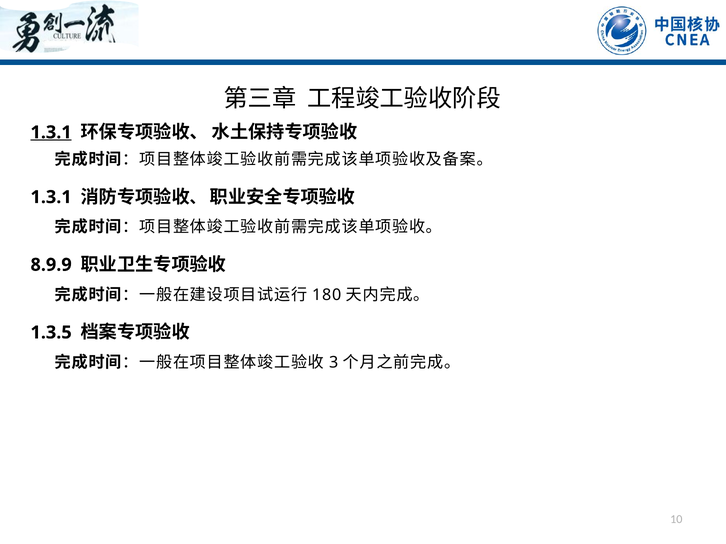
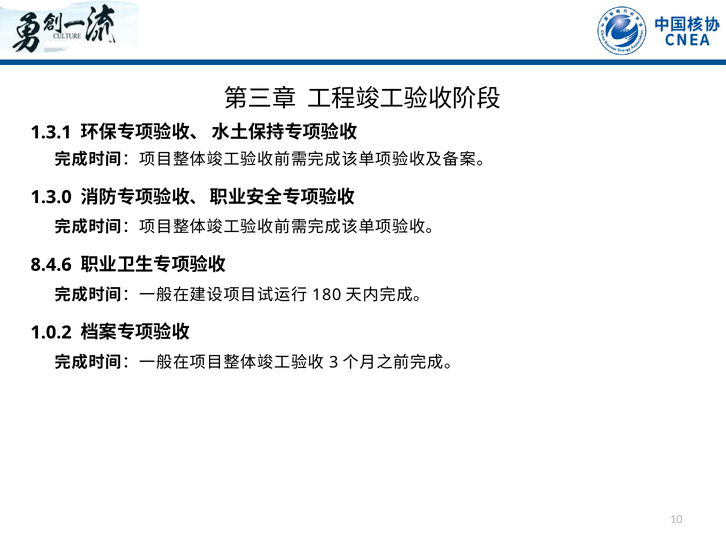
1.3.1 at (51, 132) underline: present -> none
1.3.1 at (51, 197): 1.3.1 -> 1.3.0
8.9.9: 8.9.9 -> 8.4.6
1.3.5: 1.3.5 -> 1.0.2
